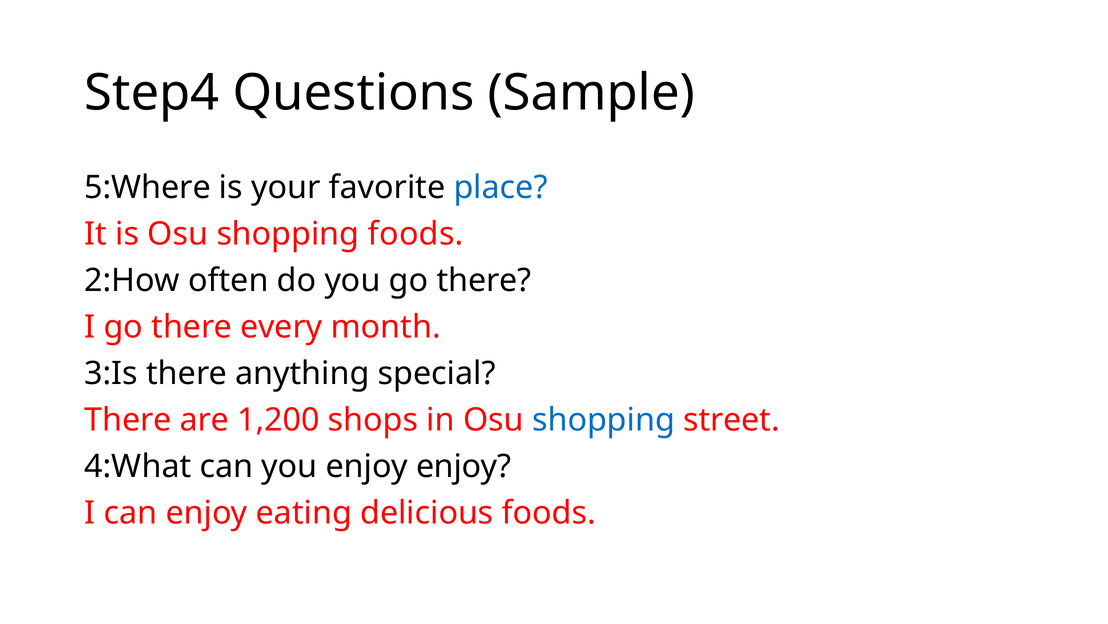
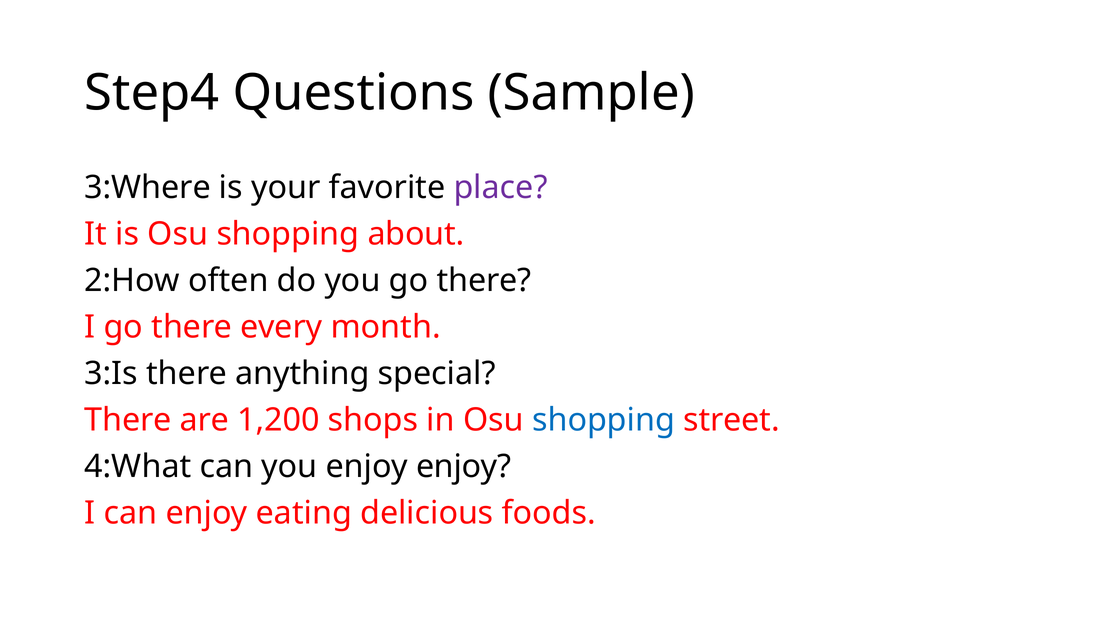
5:Where: 5:Where -> 3:Where
place colour: blue -> purple
shopping foods: foods -> about
